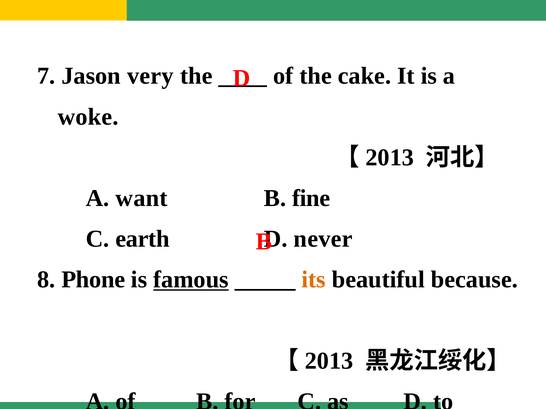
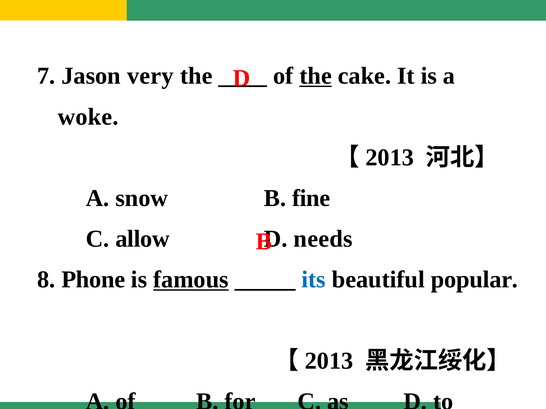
the at (316, 76) underline: none -> present
want: want -> snow
earth: earth -> allow
never: never -> needs
its colour: orange -> blue
because: because -> popular
